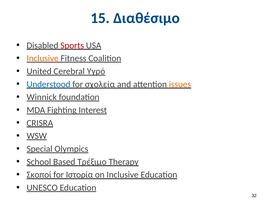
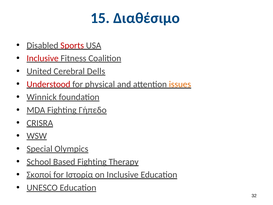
Inclusive at (43, 58) colour: orange -> red
Υγρό: Υγρό -> Dells
Understood colour: blue -> red
σχολεία: σχολεία -> physical
Interest: Interest -> Γήπεδο
Based Τρέξιμο: Τρέξιμο -> Fighting
